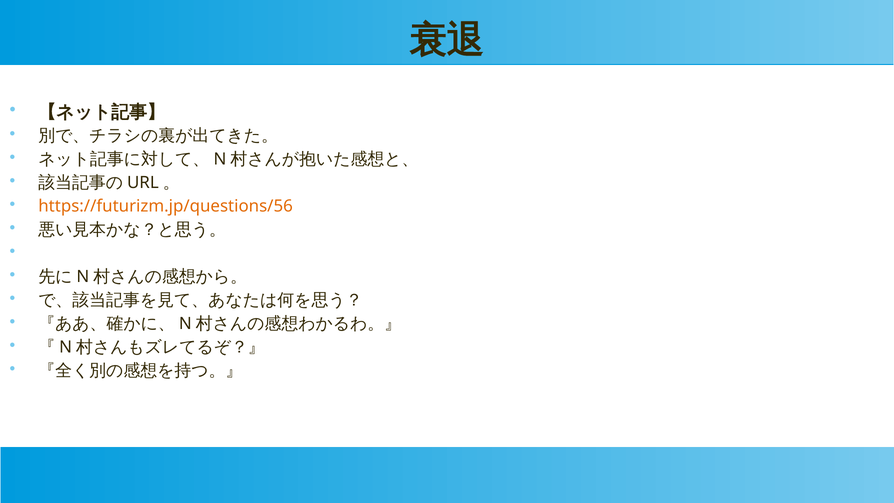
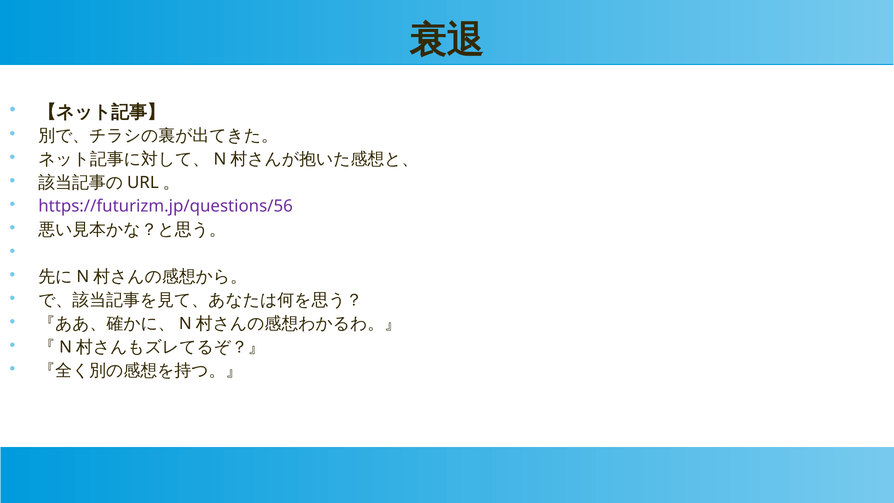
https://futurizm.jp/questions/56 colour: orange -> purple
